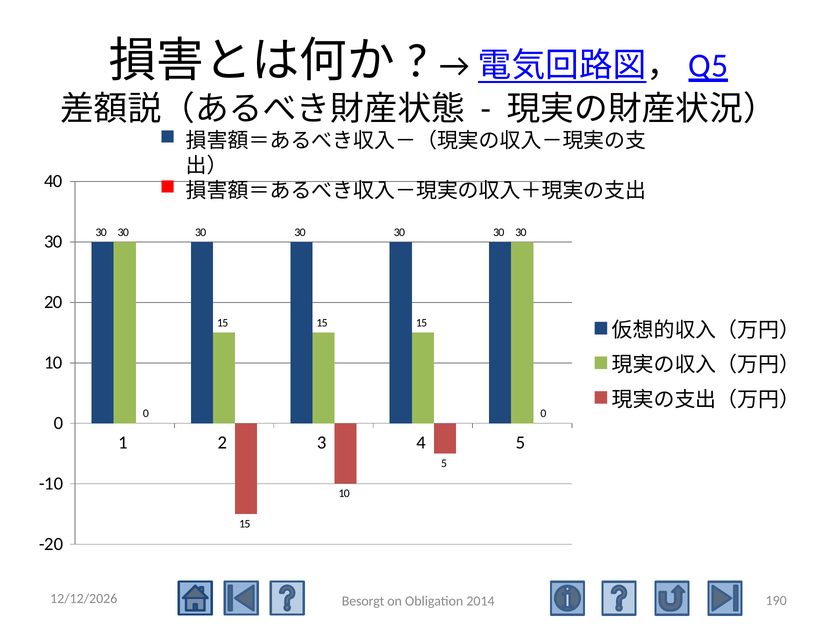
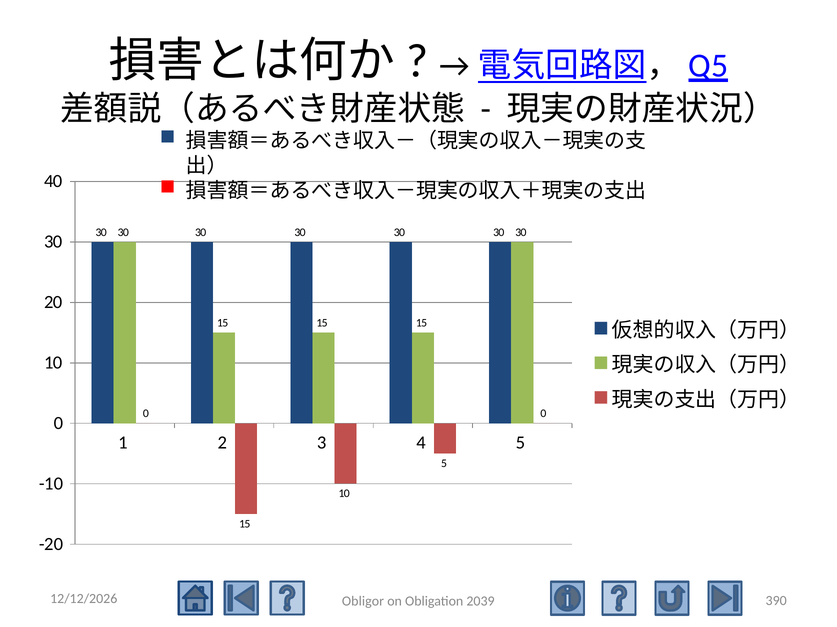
190: 190 -> 390
Besorgt: Besorgt -> Obligor
2014: 2014 -> 2039
